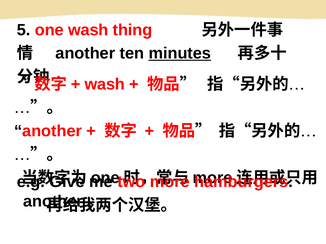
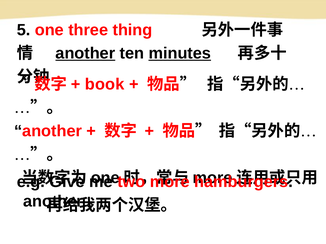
one wash: wash -> three
another at (85, 53) underline: none -> present
wash at (105, 84): wash -> book
